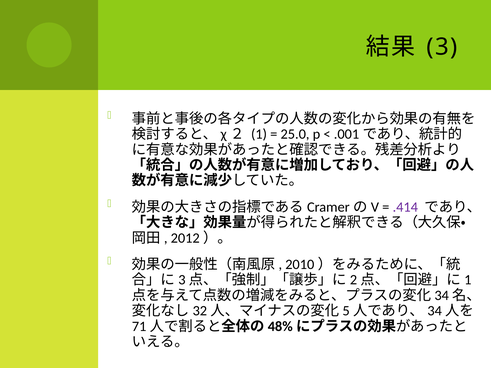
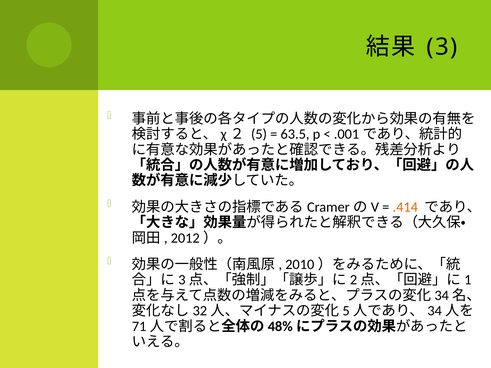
1: 1 -> 5
25.0: 25.0 -> 63.5
.414 colour: purple -> orange
